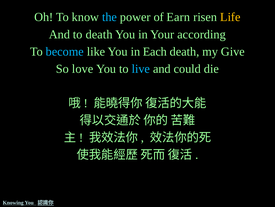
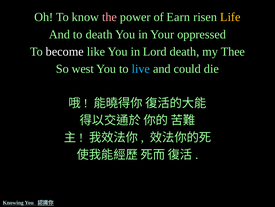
the colour: light blue -> pink
according: according -> oppressed
become colour: light blue -> white
Each: Each -> Lord
Give: Give -> Thee
love: love -> west
